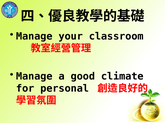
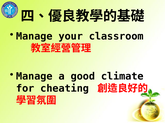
personal: personal -> cheating
